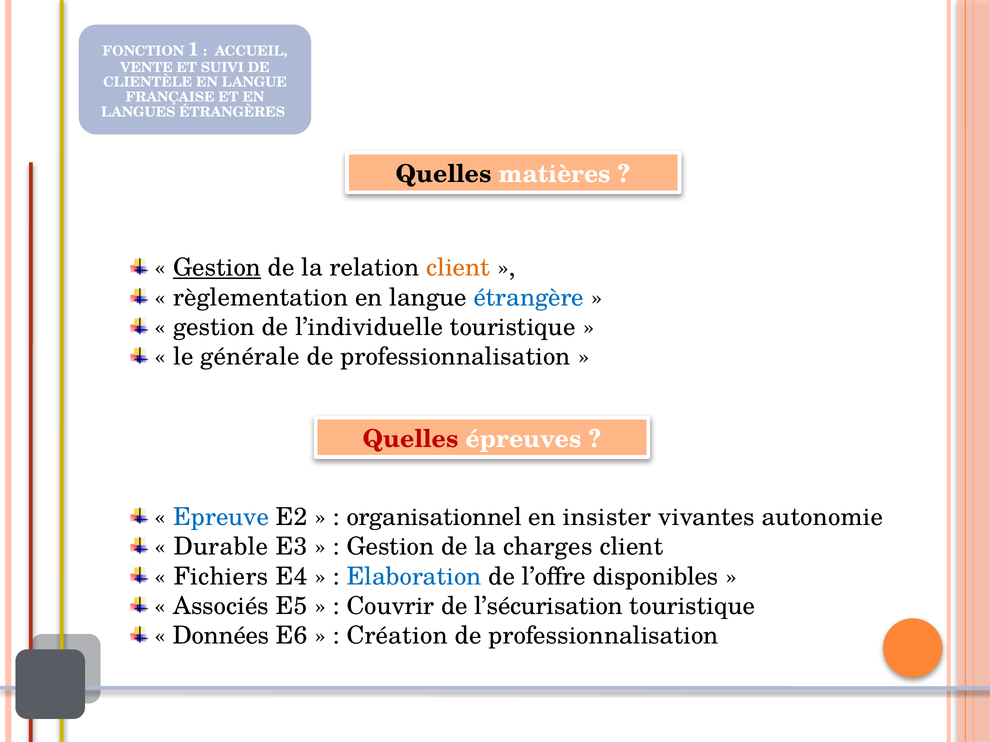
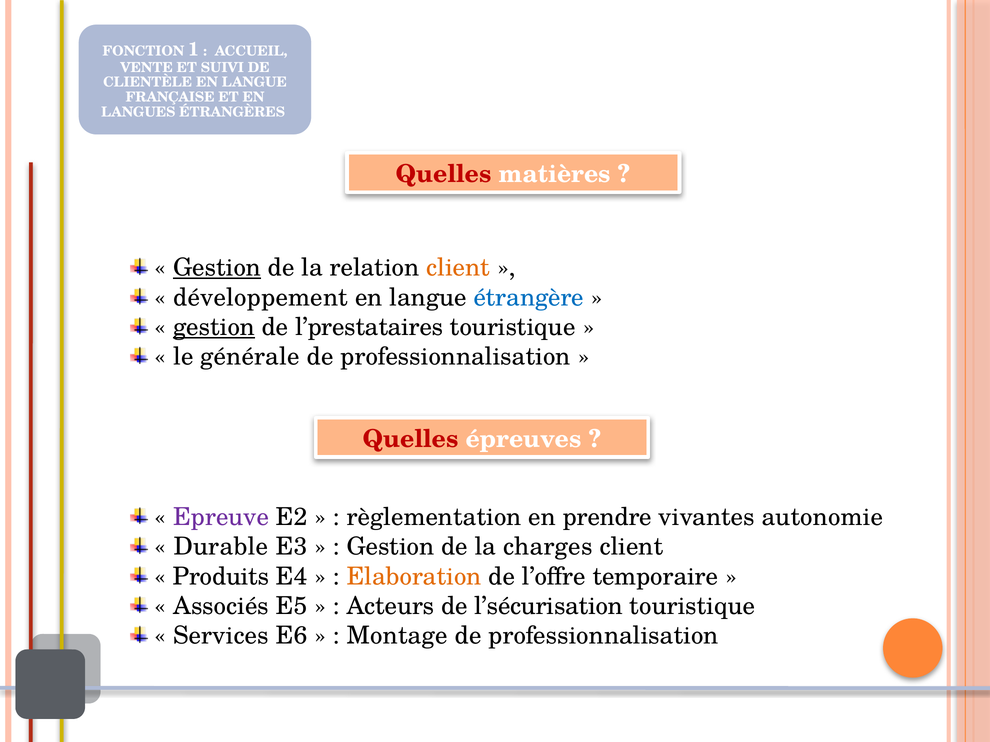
Quelles at (444, 174) colour: black -> red
règlementation: règlementation -> développement
gestion at (214, 327) underline: none -> present
l’individuelle: l’individuelle -> l’prestataires
Epreuve colour: blue -> purple
organisationnel: organisationnel -> règlementation
insister: insister -> prendre
Fichiers: Fichiers -> Produits
Elaboration colour: blue -> orange
disponibles: disponibles -> temporaire
Couvrir: Couvrir -> Acteurs
Données: Données -> Services
Création: Création -> Montage
